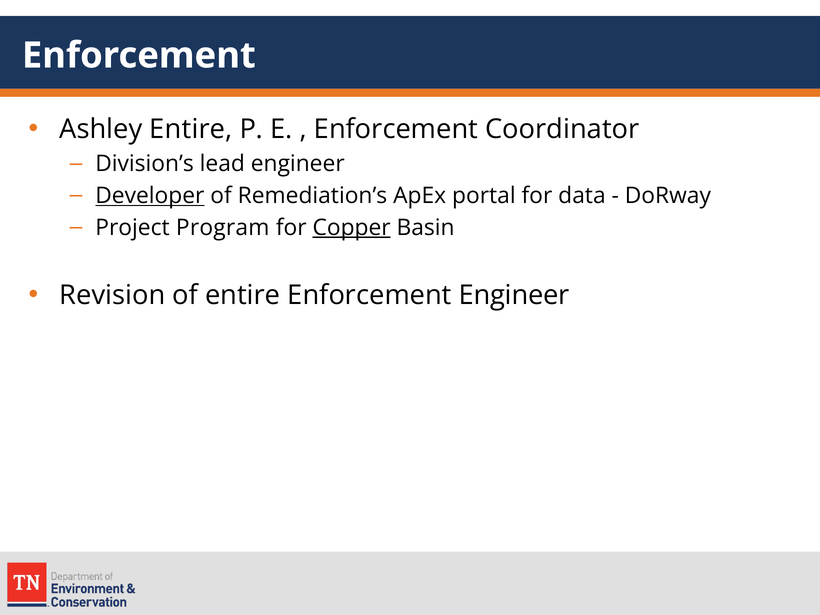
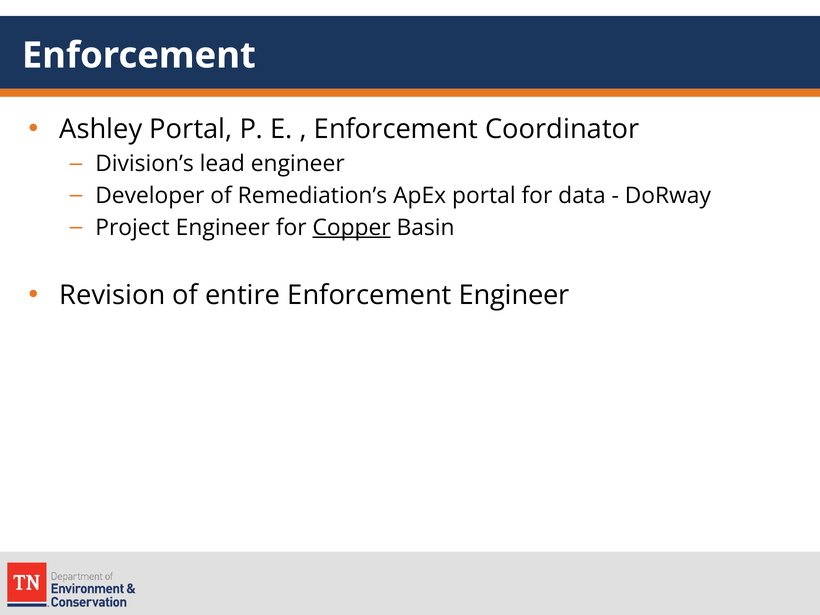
Ashley Entire: Entire -> Portal
Developer underline: present -> none
Project Program: Program -> Engineer
